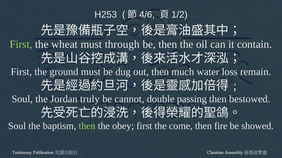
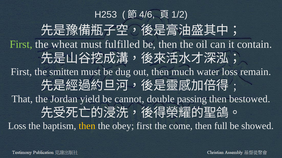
through: through -> fulfilled
ground: ground -> smitten
Soul at (22, 99): Soul -> That
truly: truly -> yield
Soul at (17, 126): Soul -> Loss
then at (87, 126) colour: light green -> yellow
fire: fire -> full
